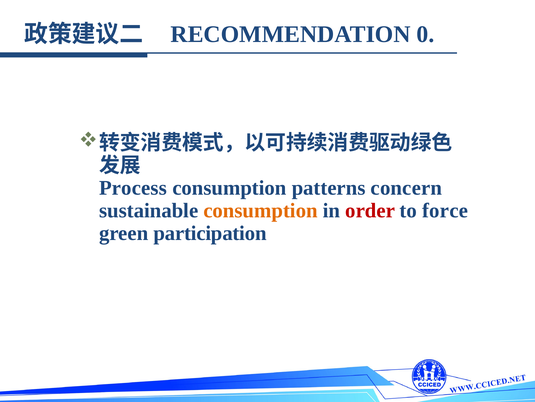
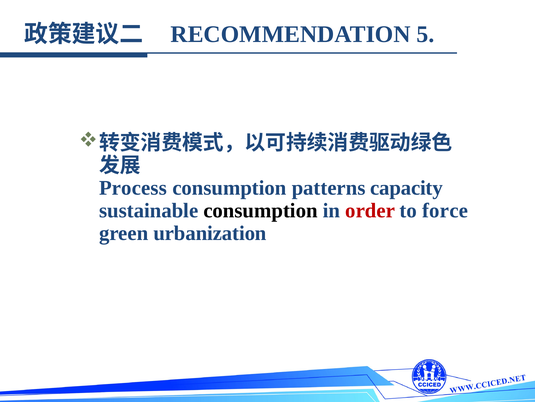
0: 0 -> 5
concern: concern -> capacity
consumption at (261, 210) colour: orange -> black
participation: participation -> urbanization
